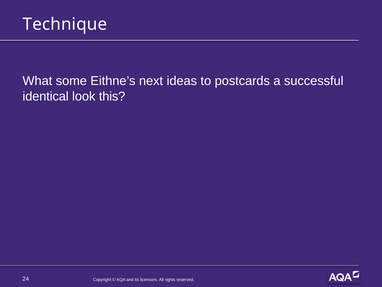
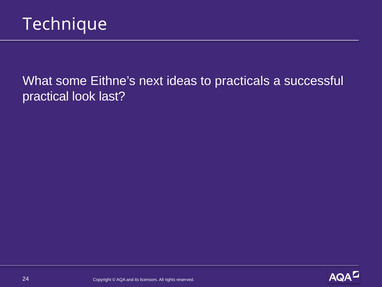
postcards: postcards -> practicals
identical: identical -> practical
this: this -> last
